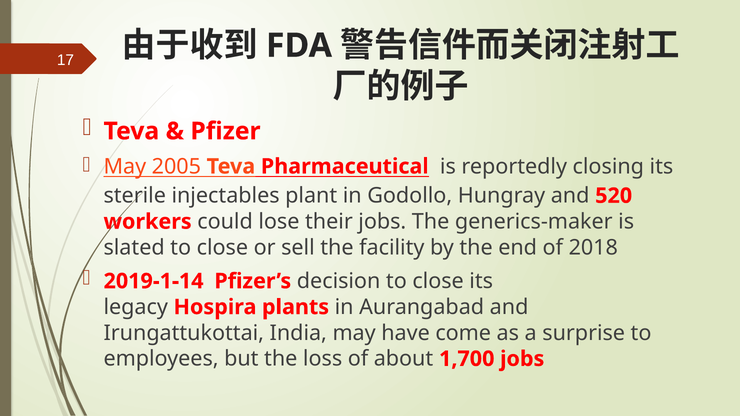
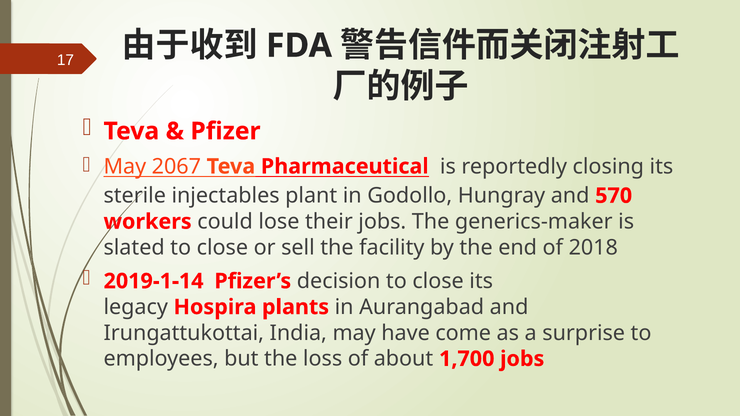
2005: 2005 -> 2067
520: 520 -> 570
